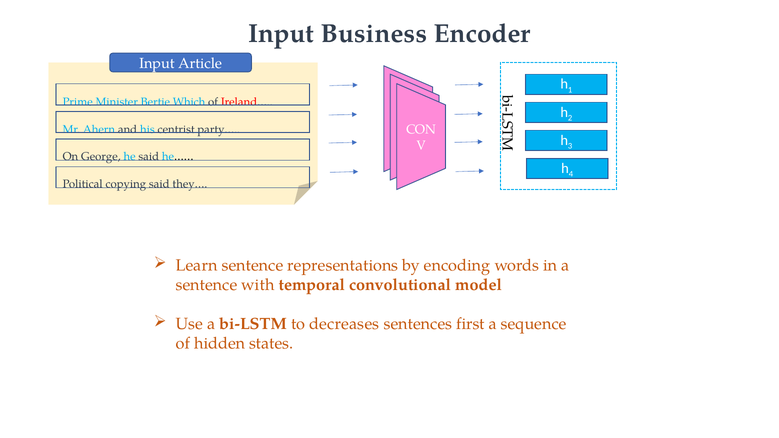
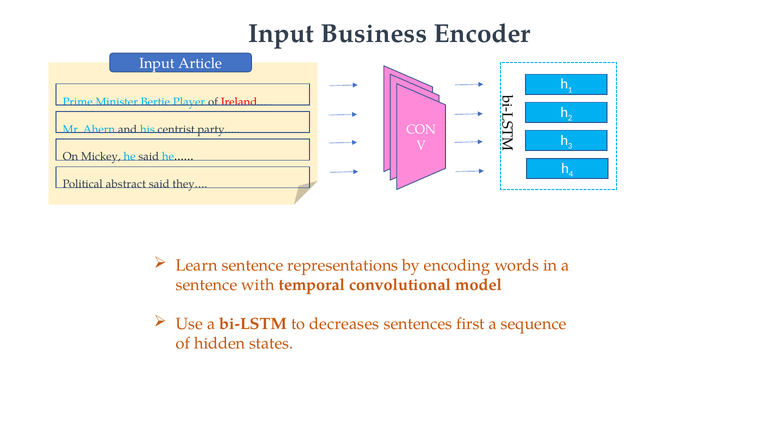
Which: Which -> Player
George: George -> Mickey
copying: copying -> abstract
